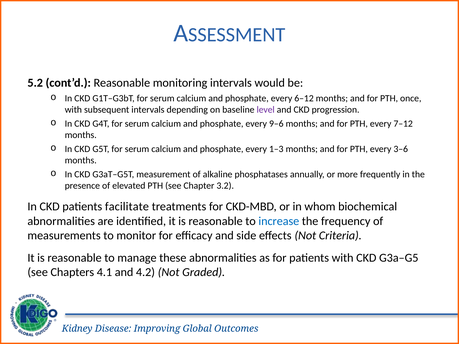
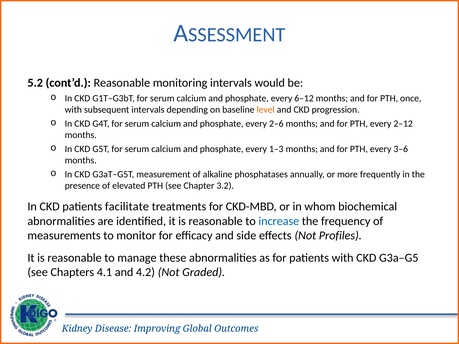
level colour: purple -> orange
9–6: 9–6 -> 2–6
7–12: 7–12 -> 2–12
Criteria: Criteria -> Profiles
